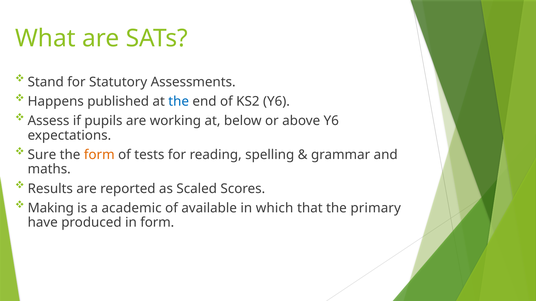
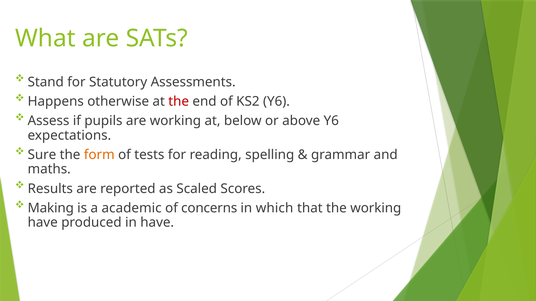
published: published -> otherwise
the at (179, 102) colour: blue -> red
available: available -> concerns
the primary: primary -> working
in form: form -> have
